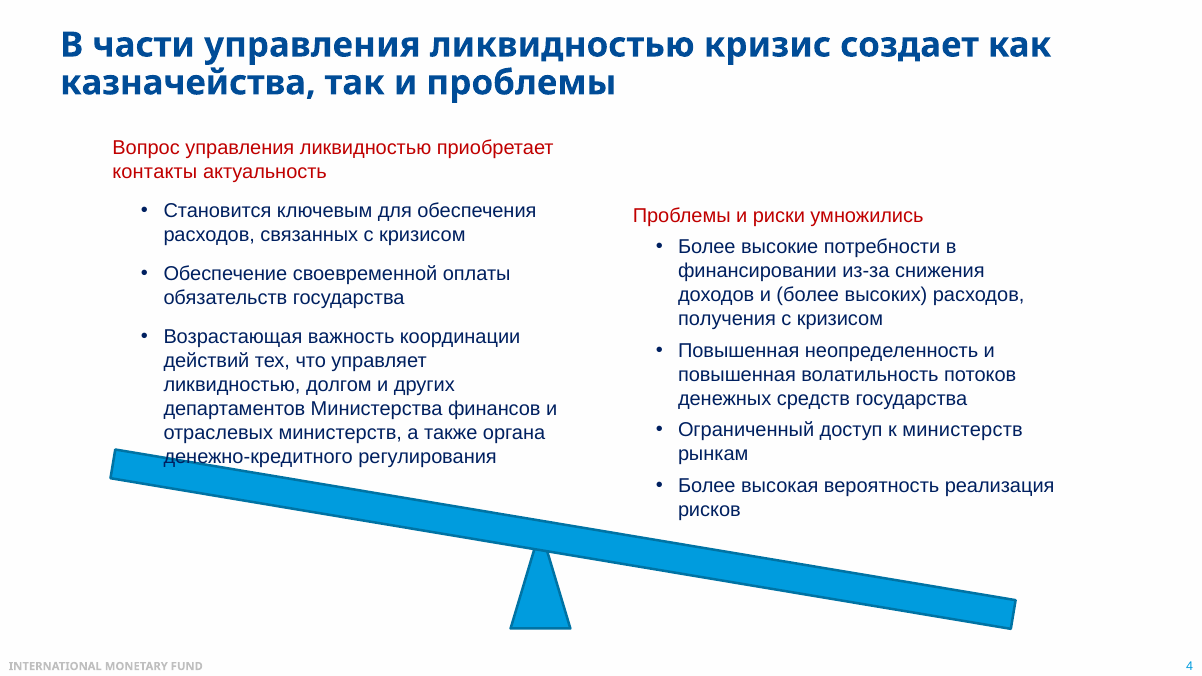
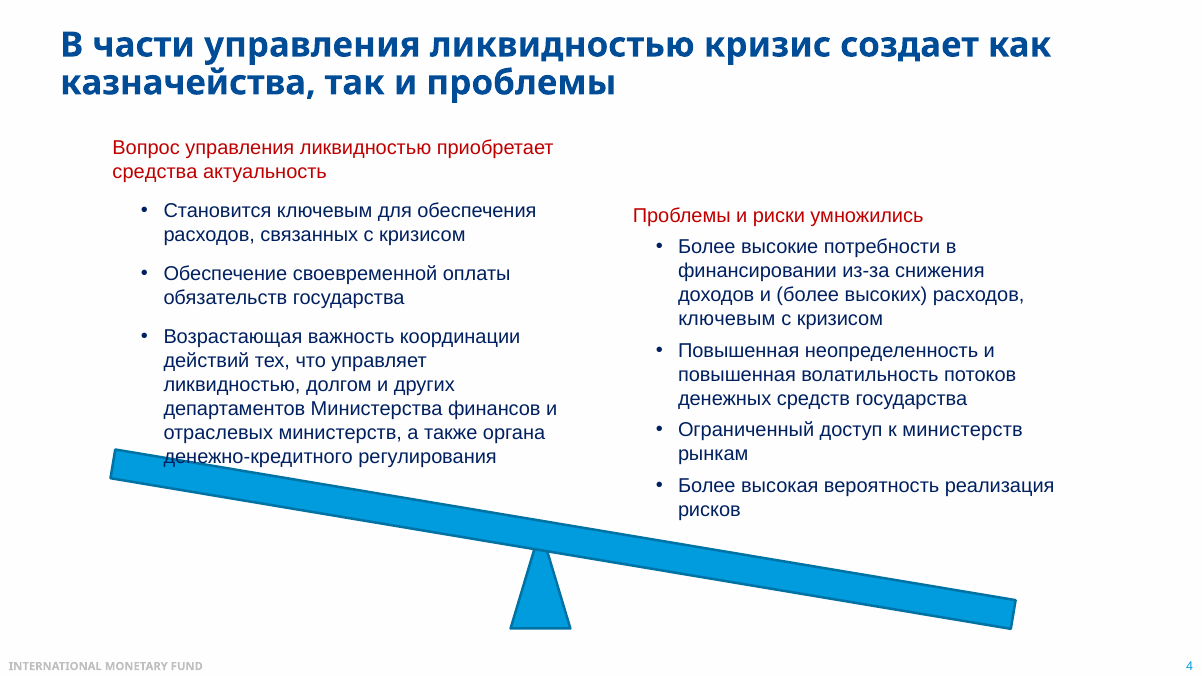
контакты: контакты -> средства
получения at (727, 319): получения -> ключевым
